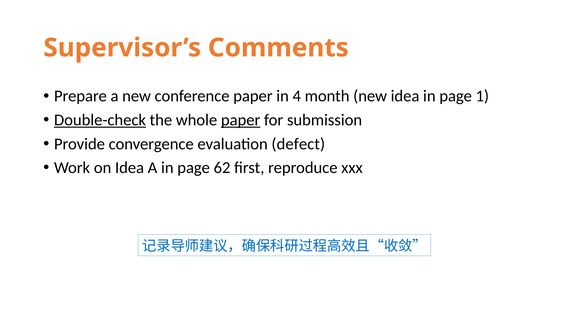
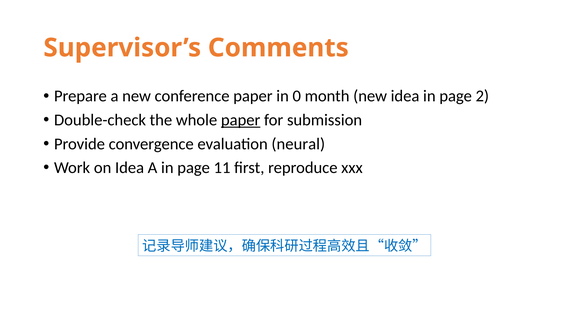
4: 4 -> 0
1: 1 -> 2
Double-check underline: present -> none
defect: defect -> neural
62: 62 -> 11
